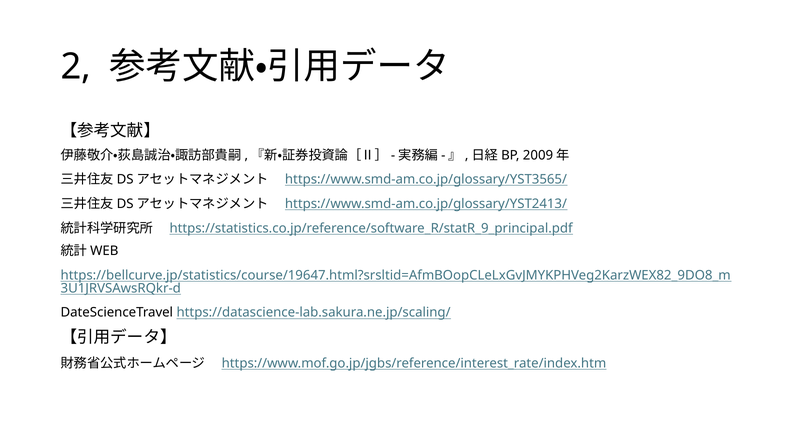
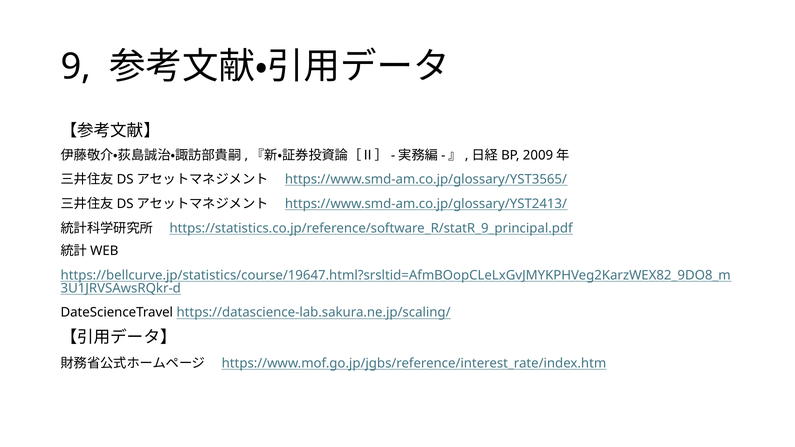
2: 2 -> 9
